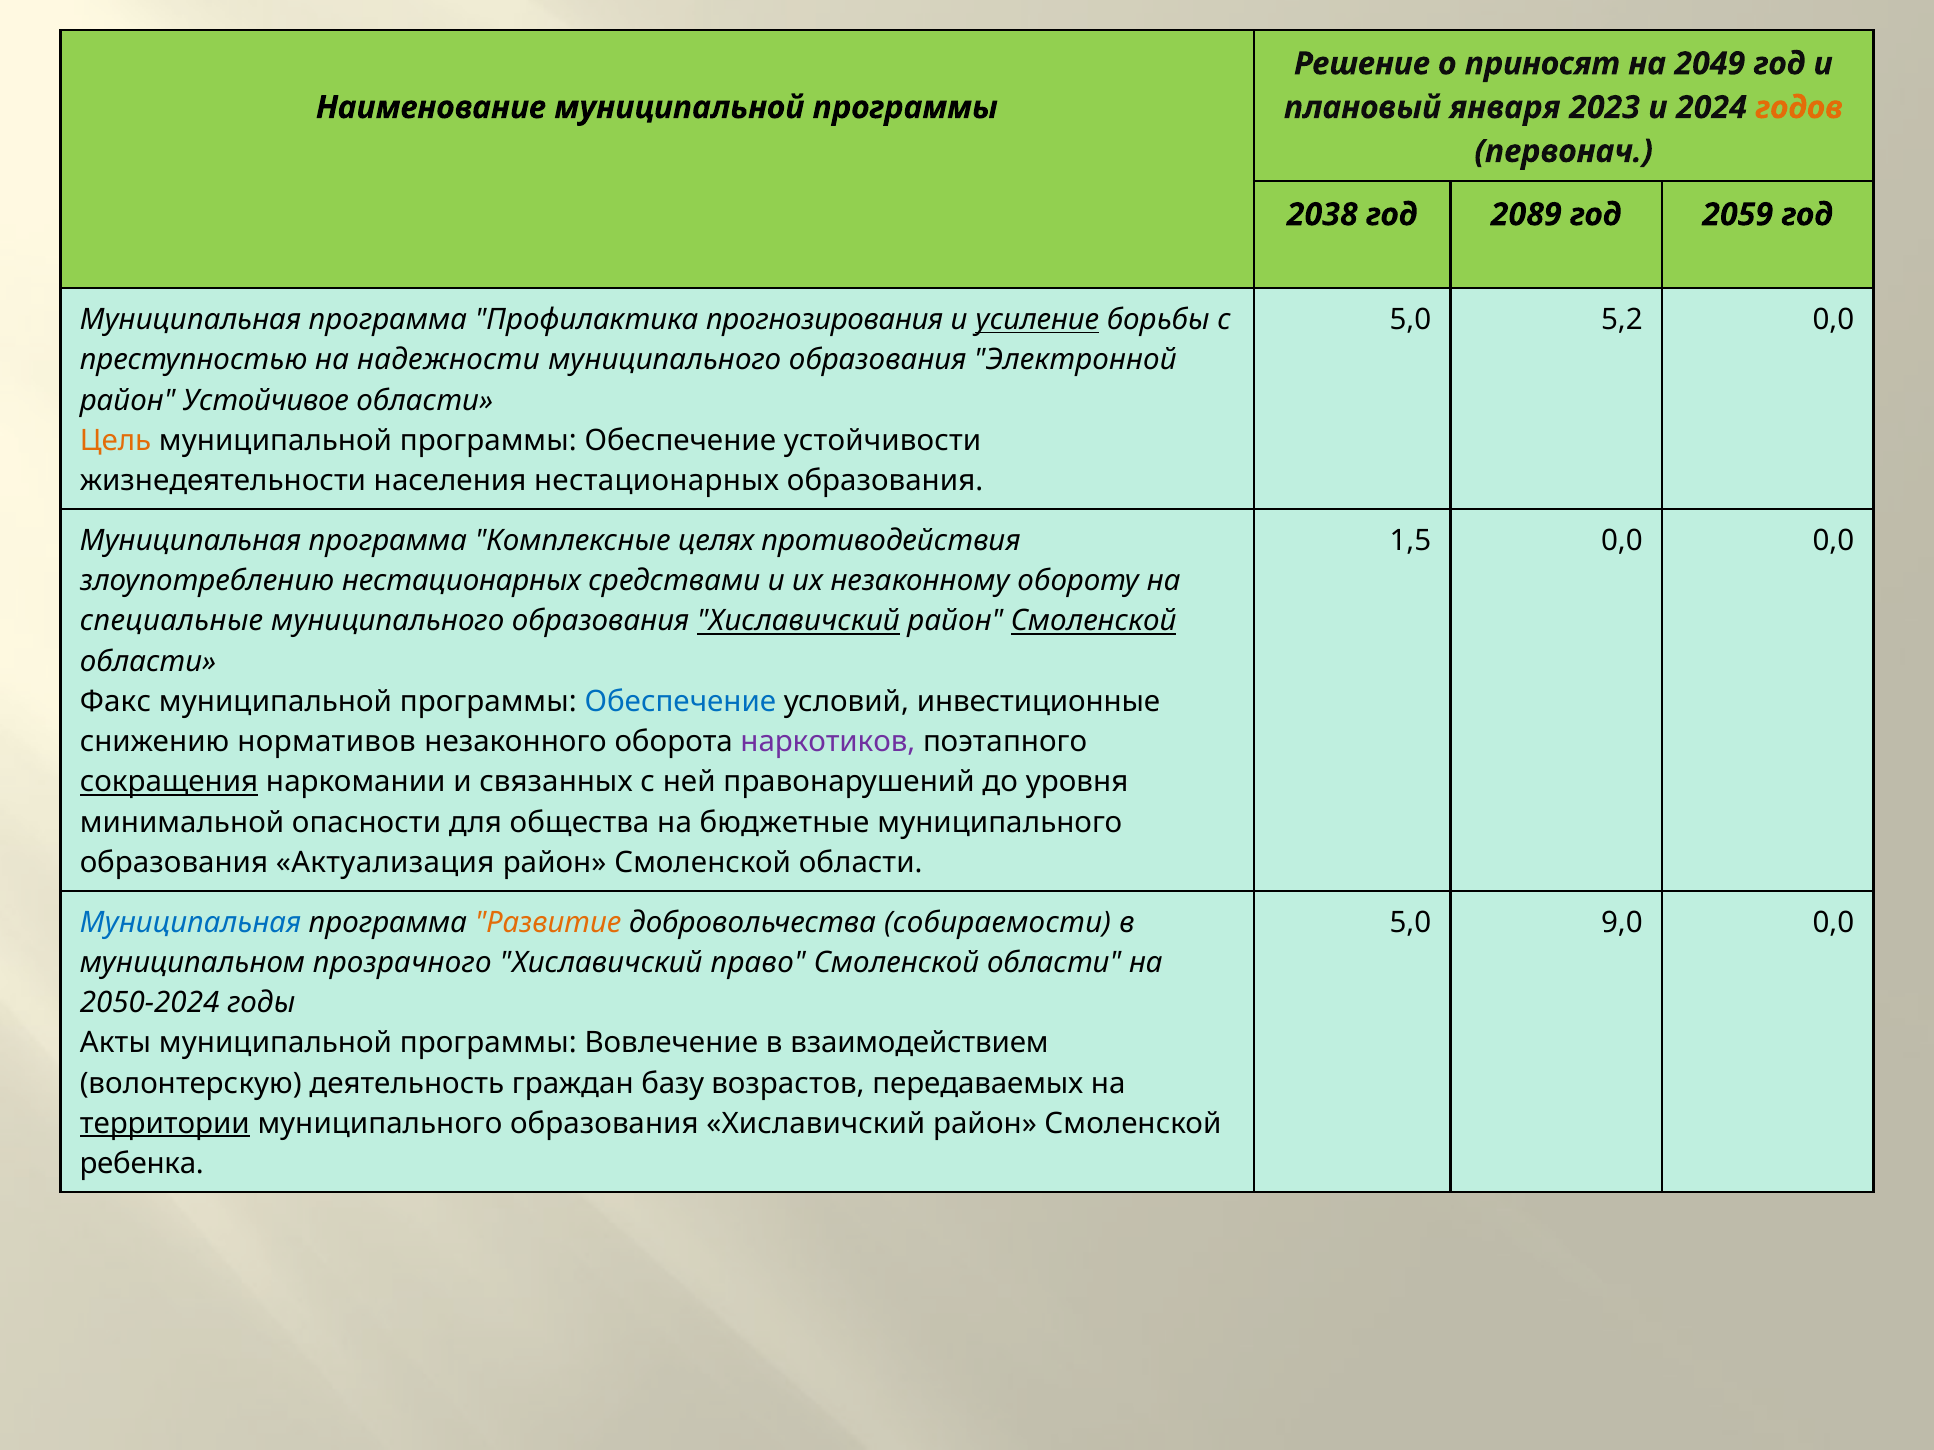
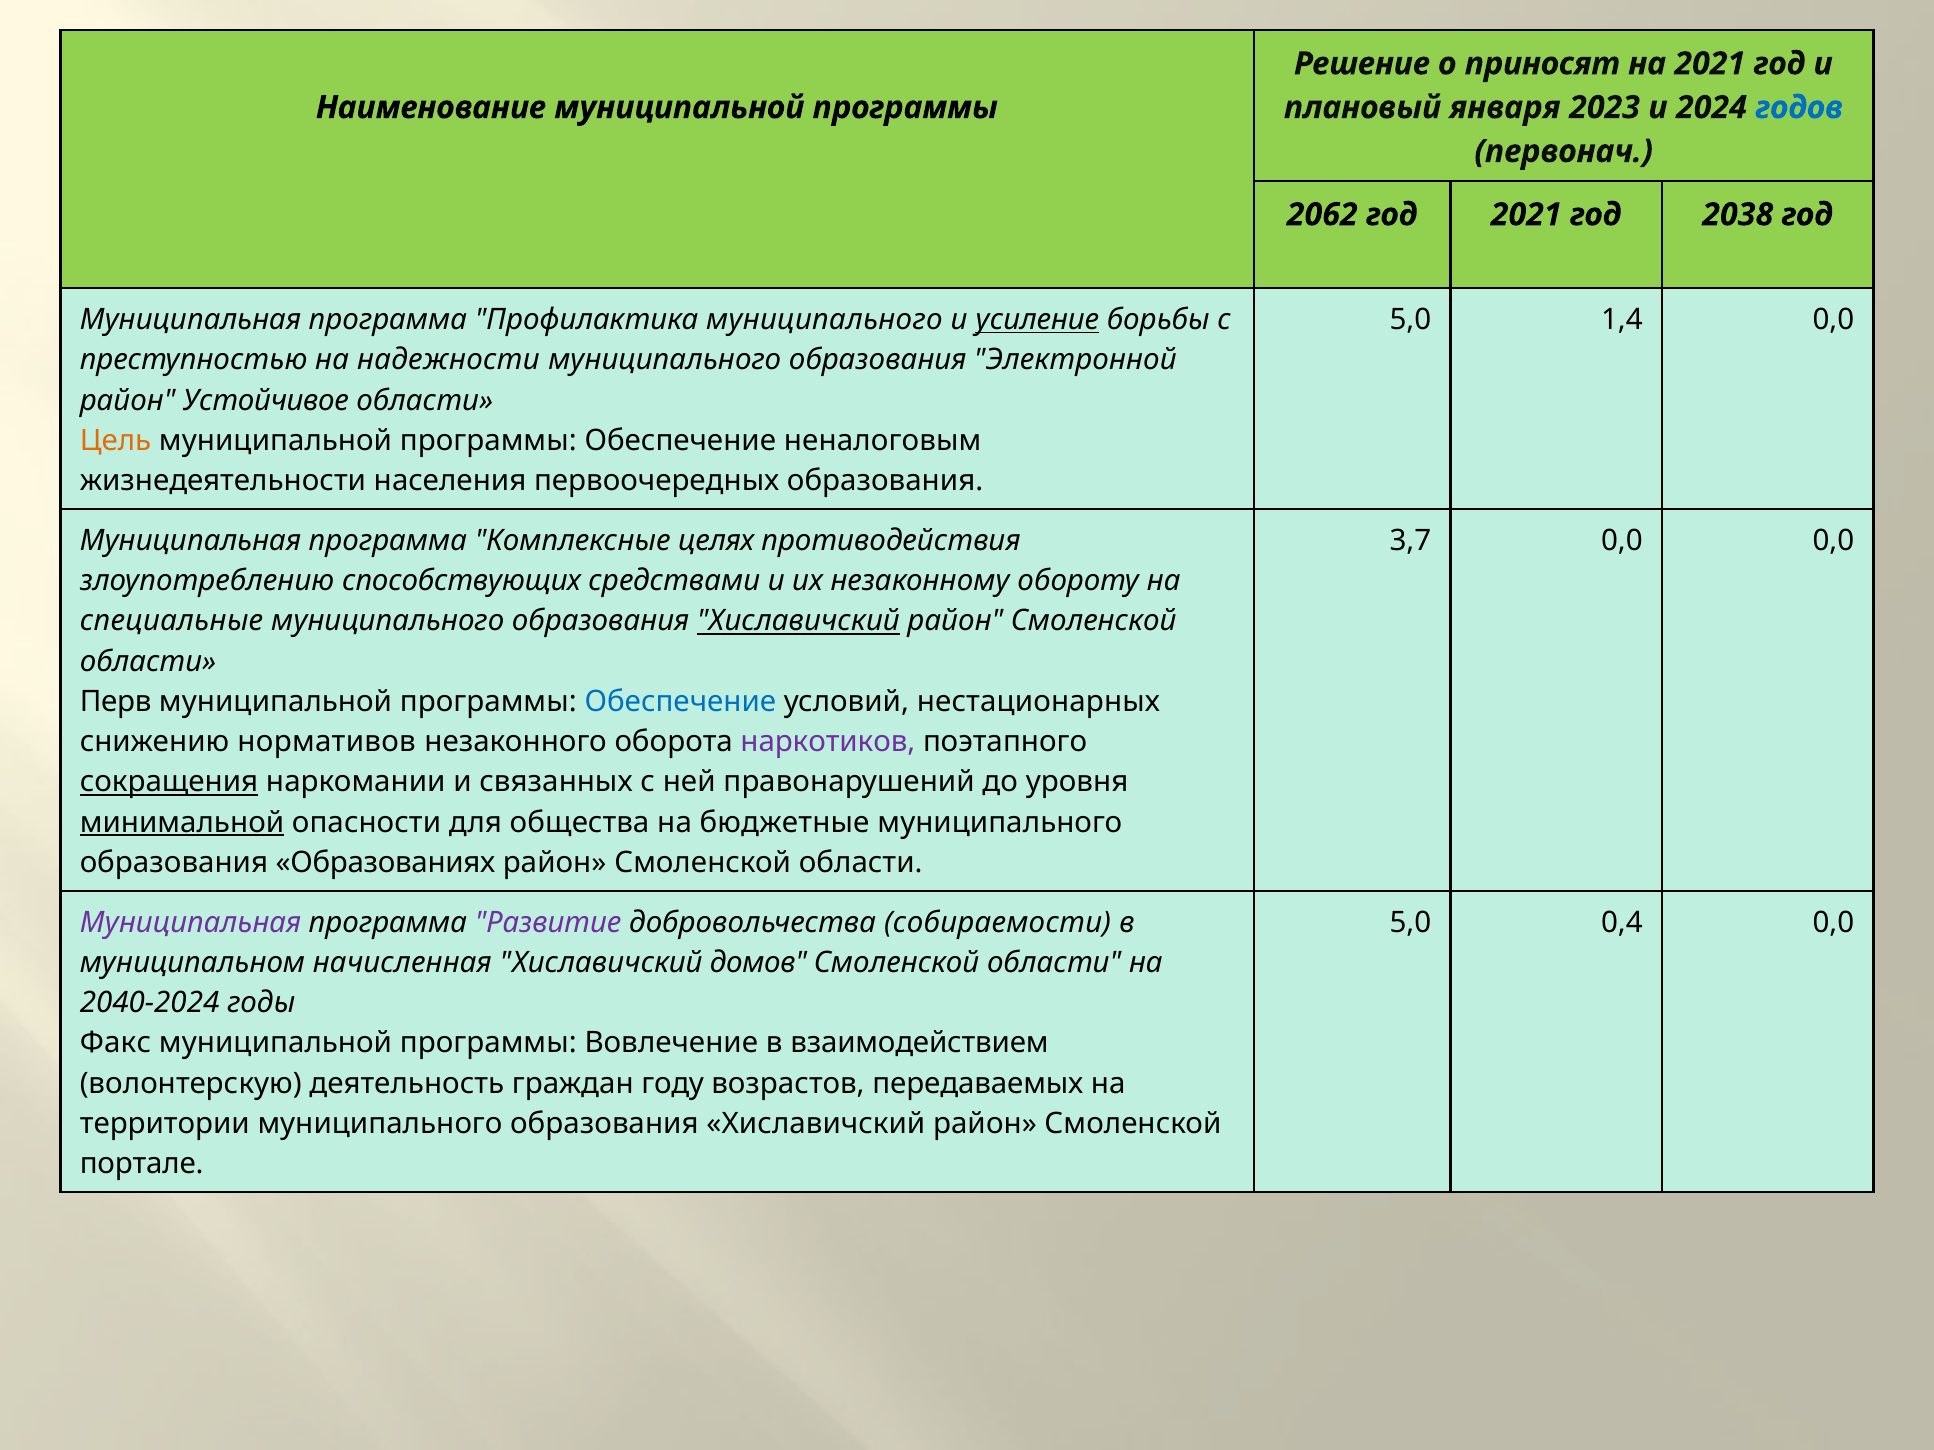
на 2049: 2049 -> 2021
годов colour: orange -> blue
2038: 2038 -> 2062
год 2089: 2089 -> 2021
2059: 2059 -> 2038
Профилактика прогнозирования: прогнозирования -> муниципального
5,2: 5,2 -> 1,4
устойчивости: устойчивости -> неналоговым
населения нестационарных: нестационарных -> первоочередных
1,5: 1,5 -> 3,7
злоупотреблению нестационарных: нестационарных -> способствующих
Смоленской at (1094, 621) underline: present -> none
Факс: Факс -> Перв
инвестиционные: инвестиционные -> нестационарных
минимальной underline: none -> present
Актуализация: Актуализация -> Образованиях
Муниципальная at (191, 923) colour: blue -> purple
Развитие colour: orange -> purple
9,0: 9,0 -> 0,4
прозрачного: прозрачного -> начисленная
право: право -> домов
2050-2024: 2050-2024 -> 2040-2024
Акты: Акты -> Факс
базу: базу -> году
территории underline: present -> none
ребенка: ребенка -> портале
